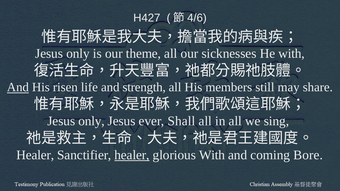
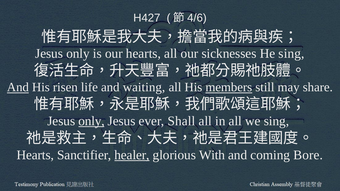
our theme: theme -> hearts
He with: with -> sing
strength: strength -> waiting
members underline: none -> present
only at (91, 121) underline: none -> present
Healer at (35, 155): Healer -> Hearts
